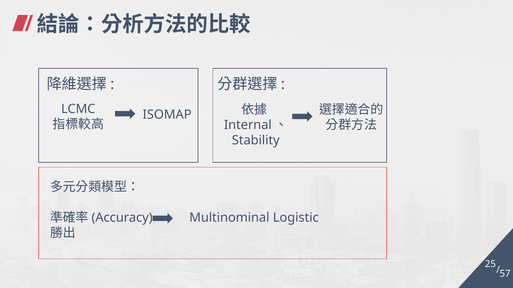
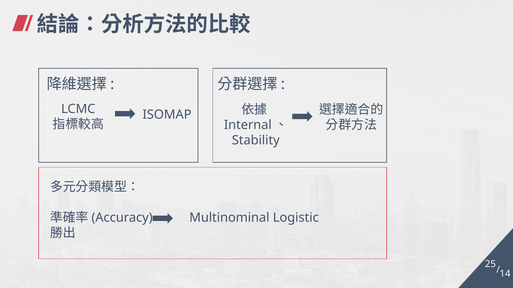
57: 57 -> 14
